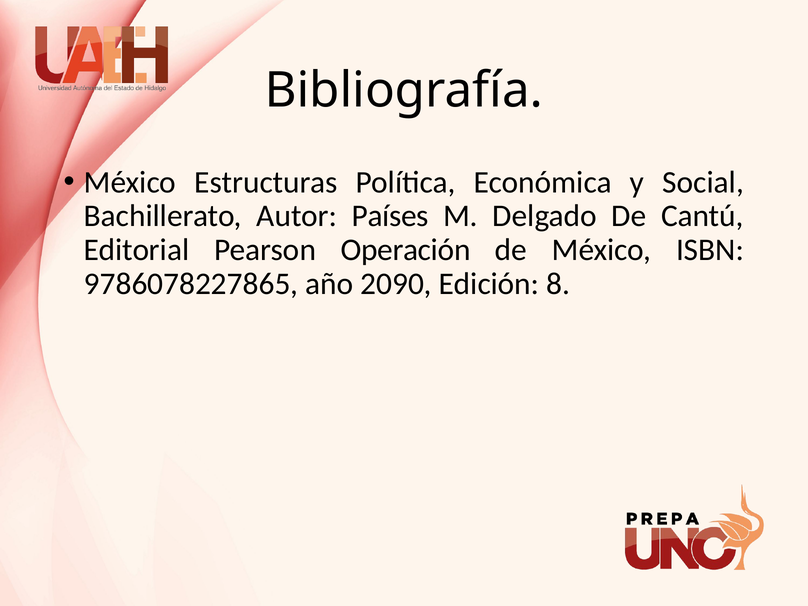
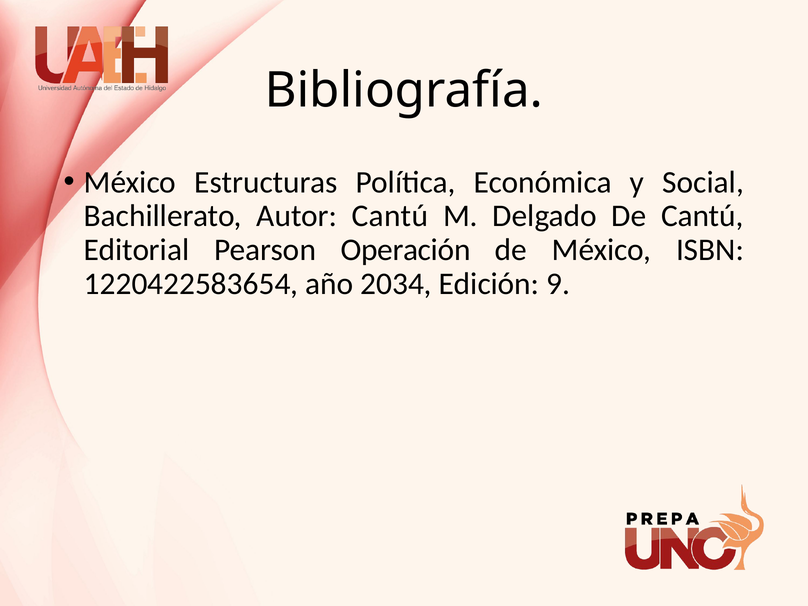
Autor Países: Países -> Cantú
9786078227865: 9786078227865 -> 1220422583654
2090: 2090 -> 2034
8: 8 -> 9
